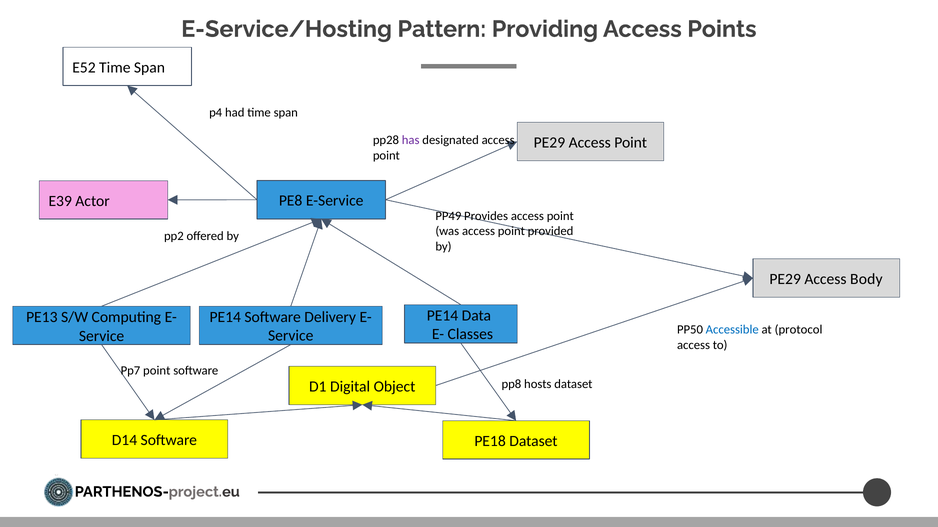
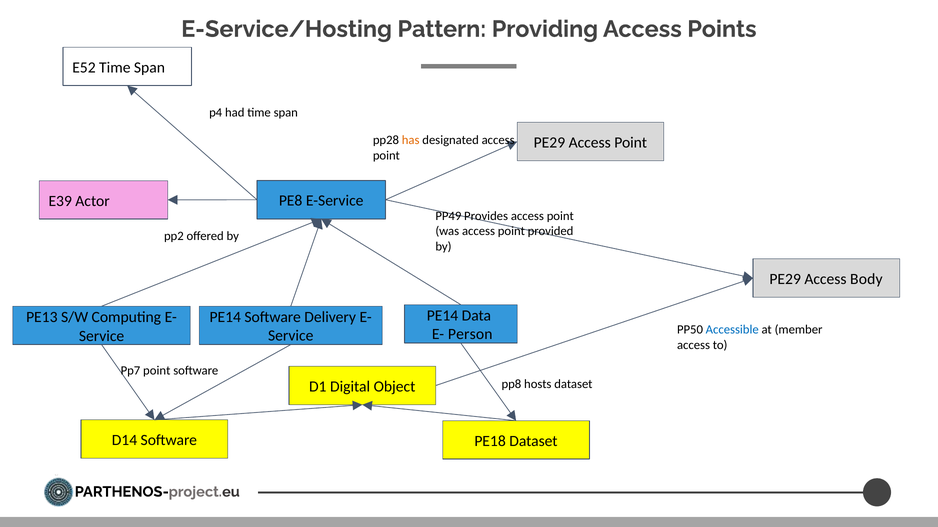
has colour: purple -> orange
protocol: protocol -> member
Classes: Classes -> Person
